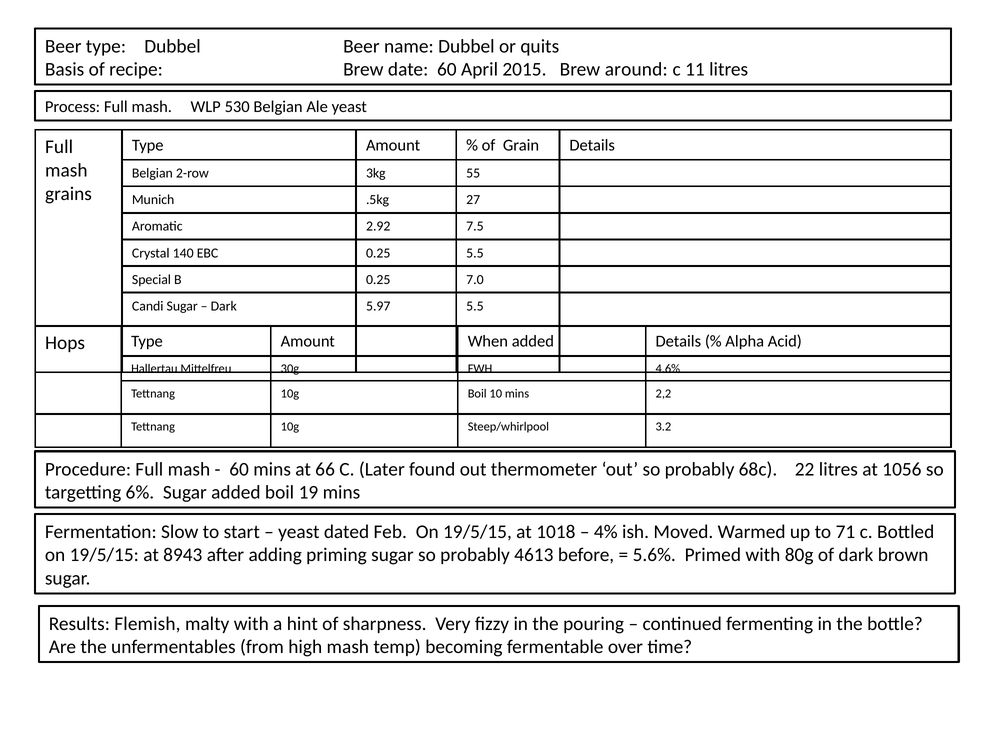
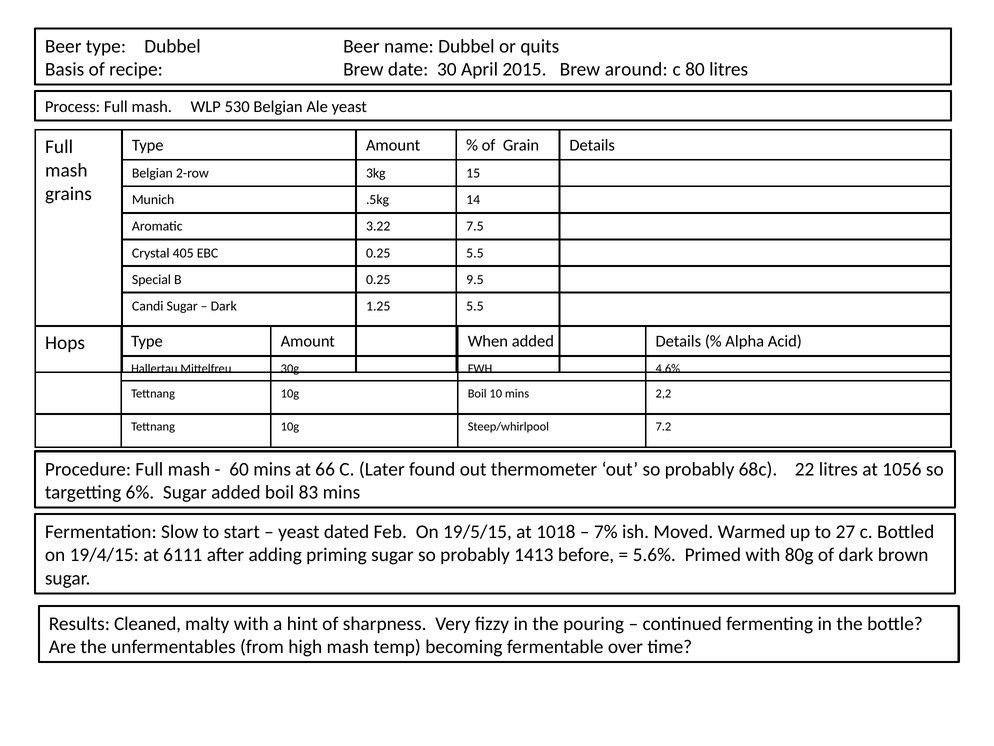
date 60: 60 -> 30
11: 11 -> 80
55: 55 -> 15
27: 27 -> 14
2.92: 2.92 -> 3.22
140: 140 -> 405
7.0: 7.0 -> 9.5
5.97: 5.97 -> 1.25
3.2: 3.2 -> 7.2
19: 19 -> 83
4%: 4% -> 7%
71: 71 -> 27
19/5/15 at (104, 555): 19/5/15 -> 19/4/15
8943: 8943 -> 6111
4613: 4613 -> 1413
Flemish: Flemish -> Cleaned
